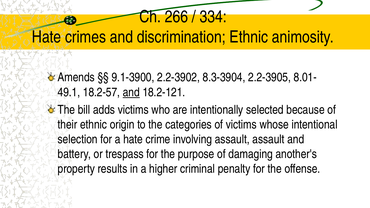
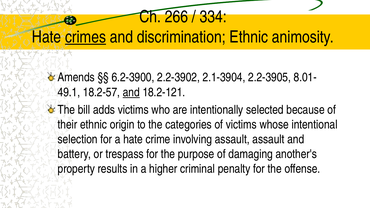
crimes underline: none -> present
9.1-3900: 9.1-3900 -> 6.2-3900
8.3-3904: 8.3-3904 -> 2.1-3904
